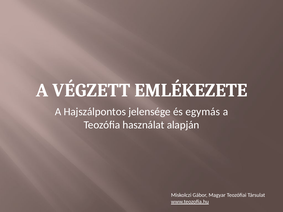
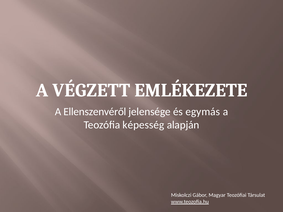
Hajszálpontos: Hajszálpontos -> Ellenszenvéről
használat: használat -> képesség
